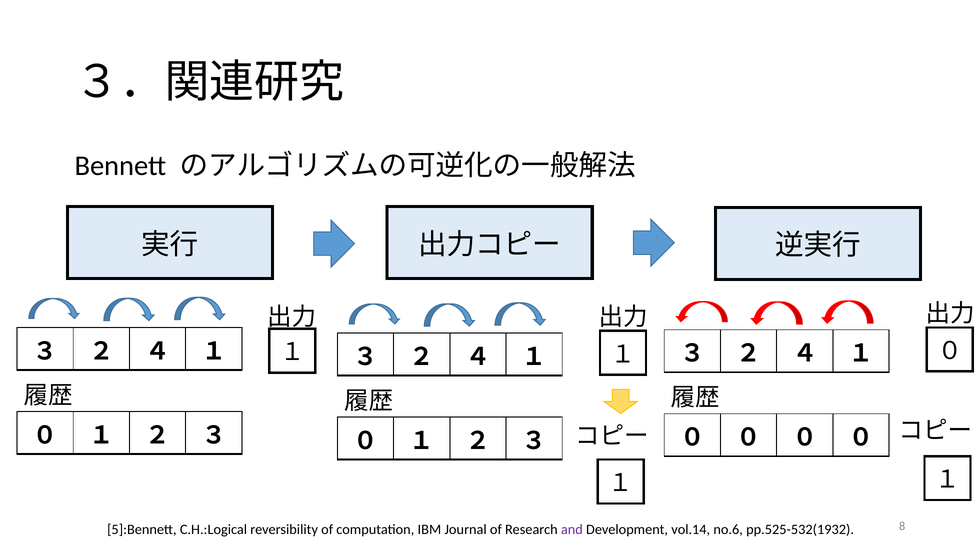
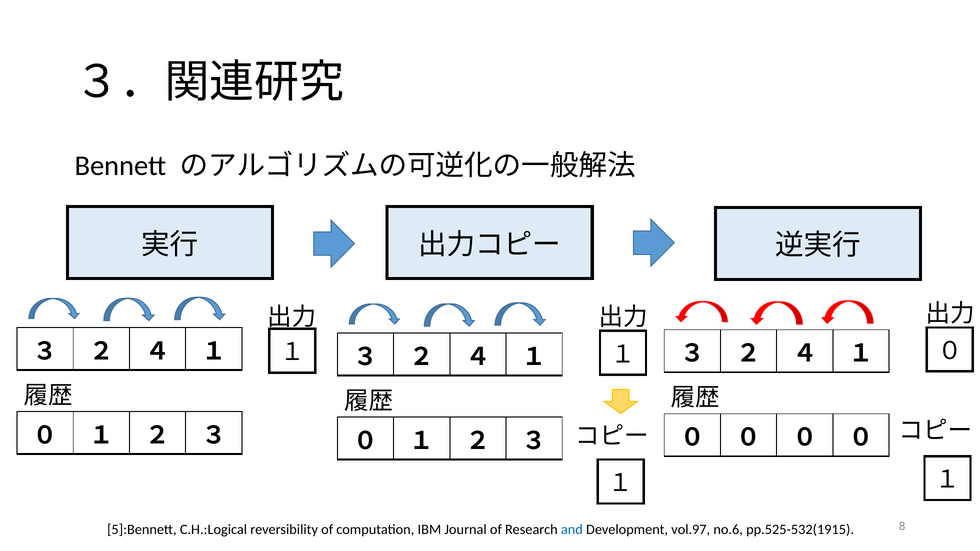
and colour: purple -> blue
vol.14: vol.14 -> vol.97
pp.525-532(1932: pp.525-532(1932 -> pp.525-532(1915
